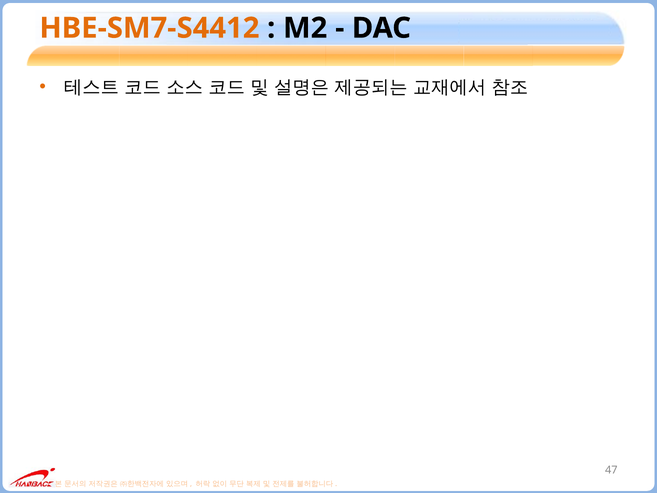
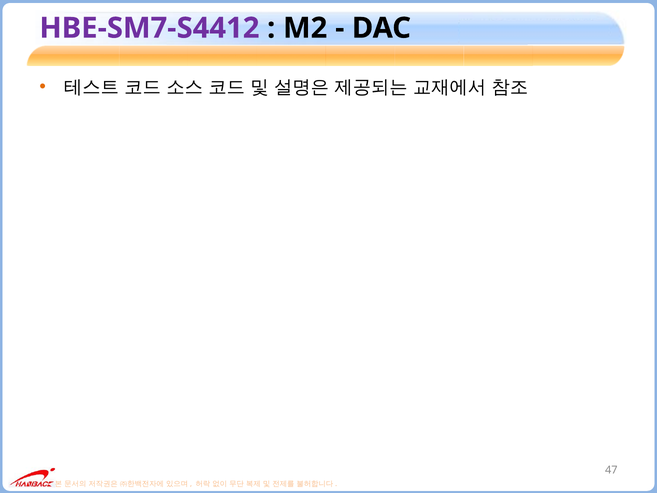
HBE-SM7-S4412 colour: orange -> purple
